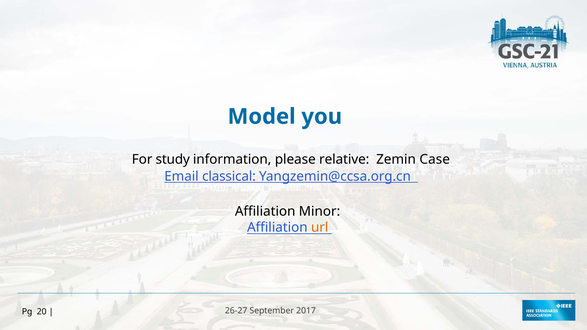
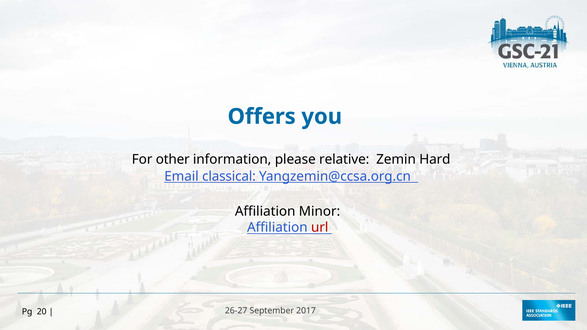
Model: Model -> Offers
study: study -> other
Case: Case -> Hard
url colour: orange -> red
